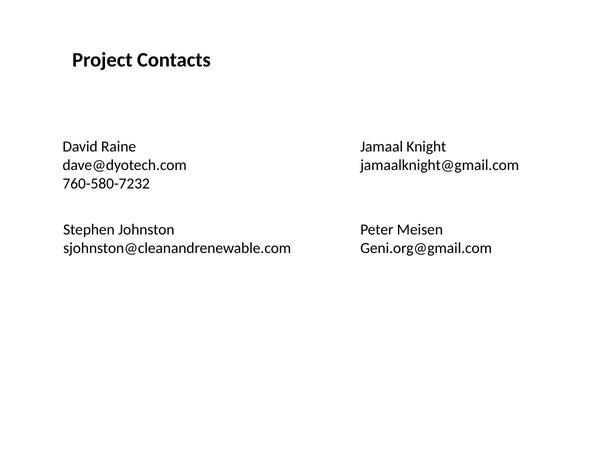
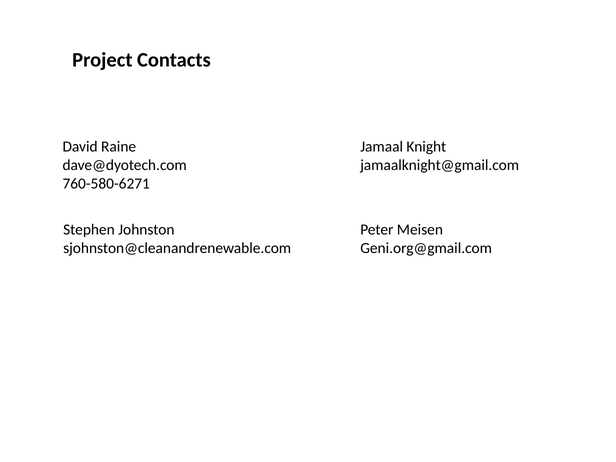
760-580-7232: 760-580-7232 -> 760-580-6271
